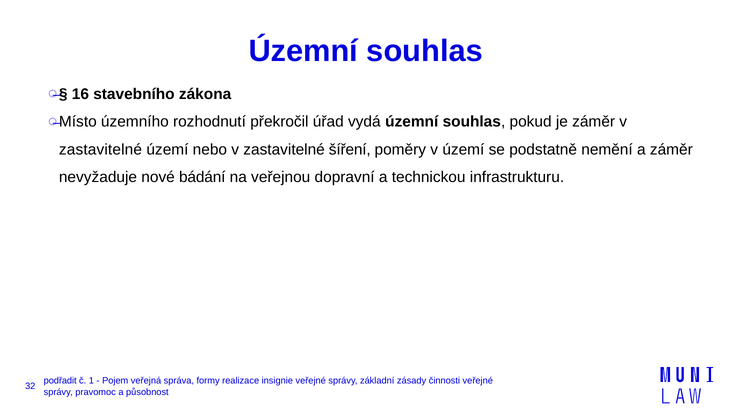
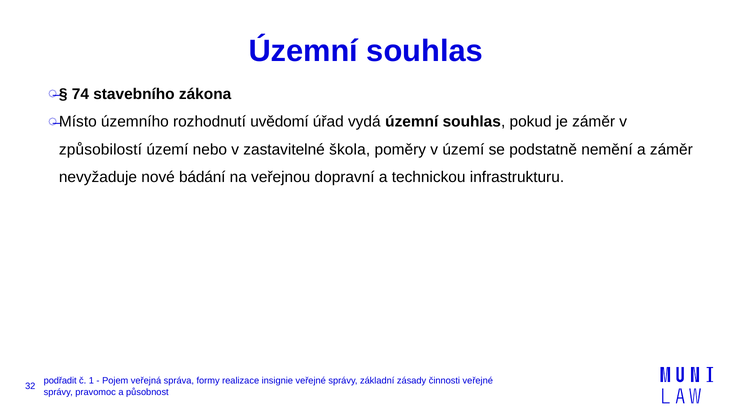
16: 16 -> 74
překročil: překročil -> uvědomí
zastavitelné at (100, 150): zastavitelné -> způsobilostí
šíření: šíření -> škola
